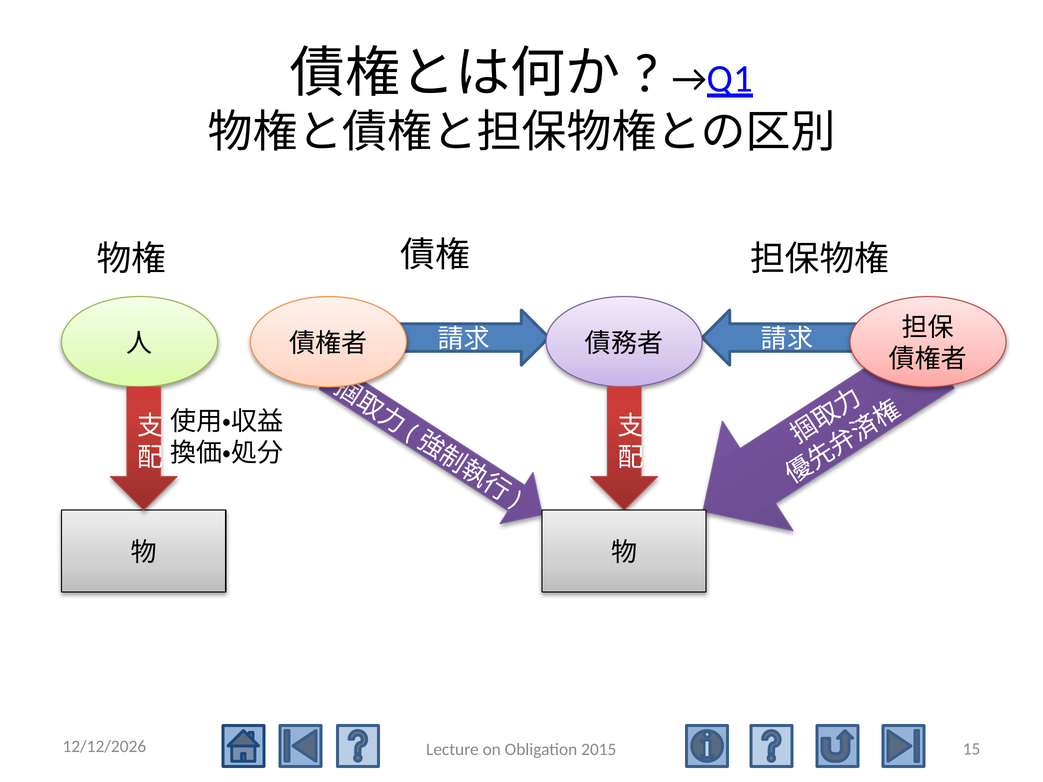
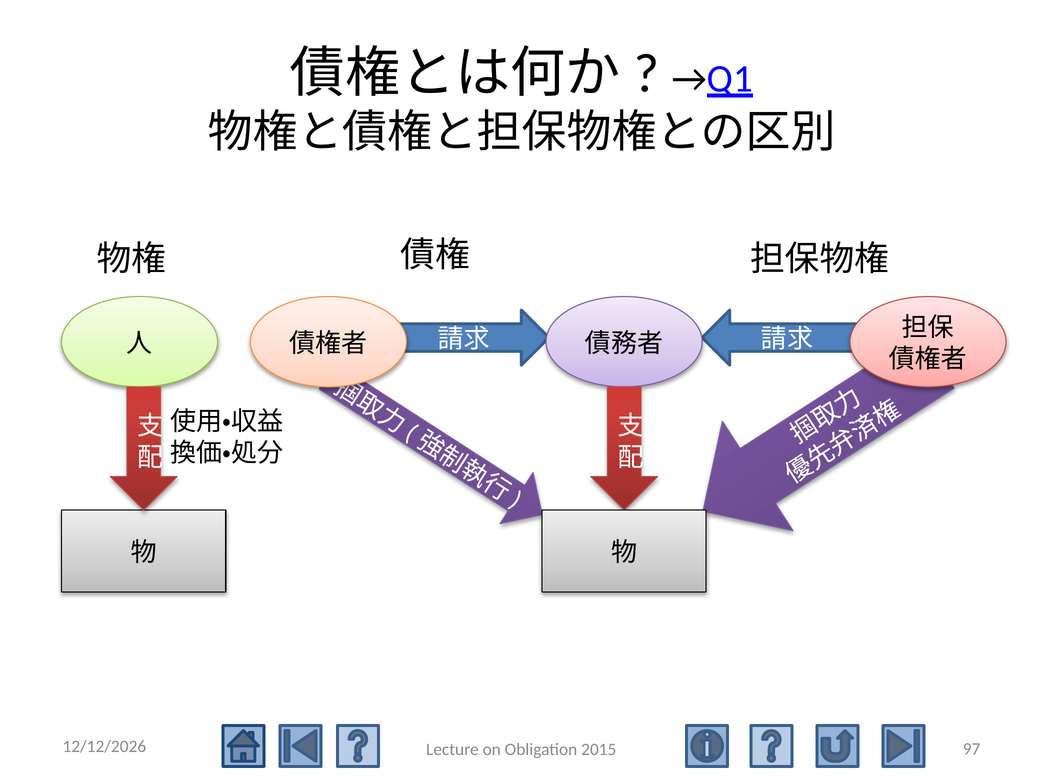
15: 15 -> 97
